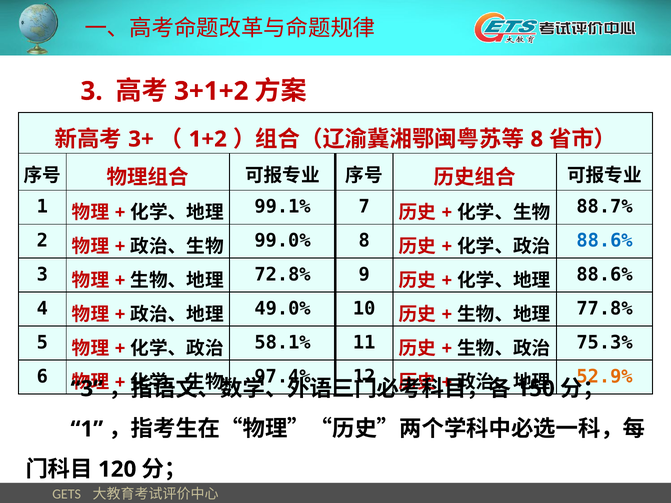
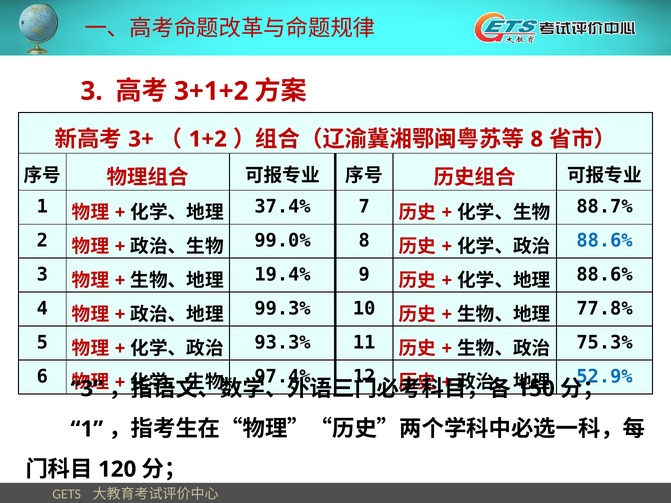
99.1%: 99.1% -> 37.4%
72.8%: 72.8% -> 19.4%
49.0%: 49.0% -> 99.3%
58.1%: 58.1% -> 93.3%
52.9% colour: orange -> blue
